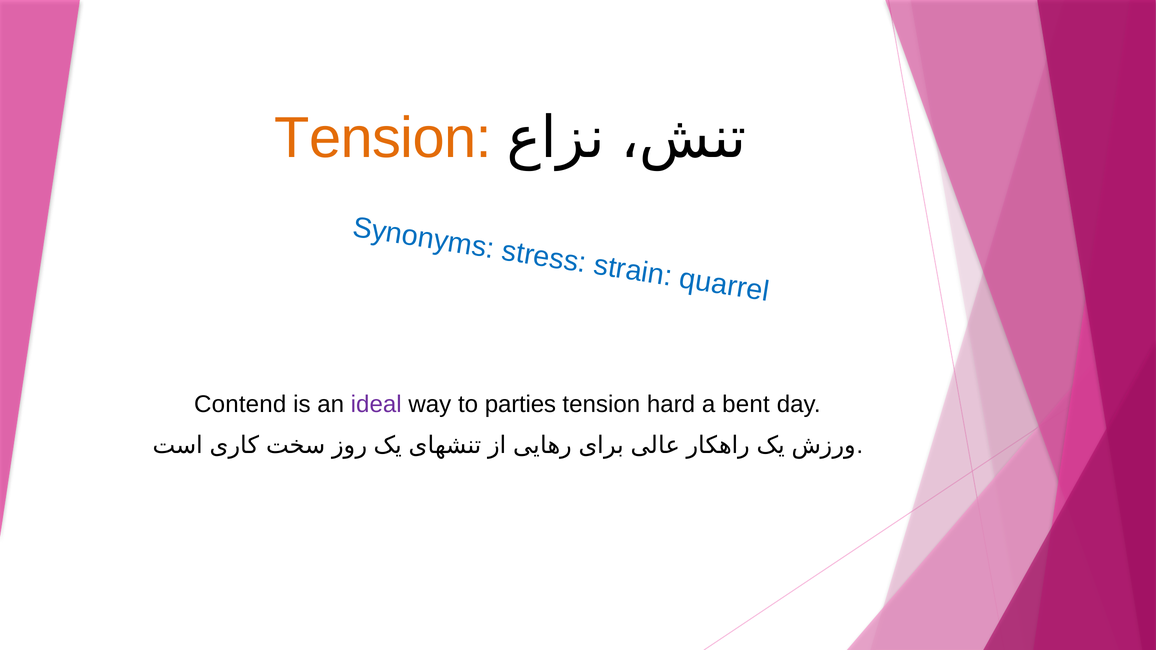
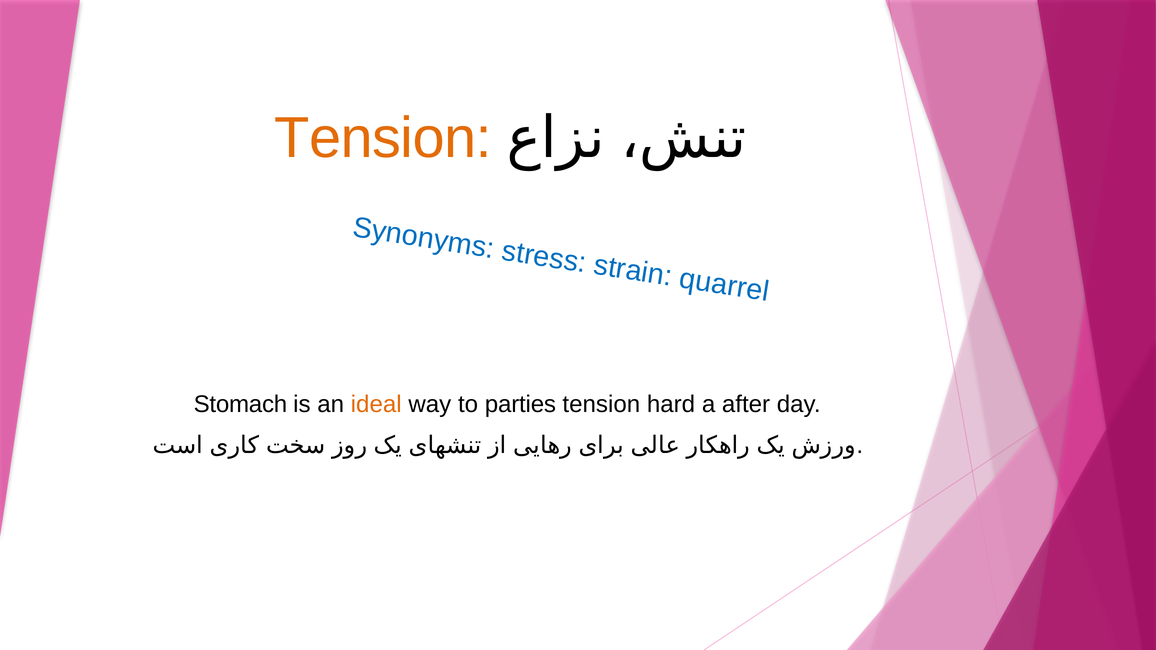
Contend: Contend -> Stomach
ideal colour: purple -> orange
bent: bent -> after
